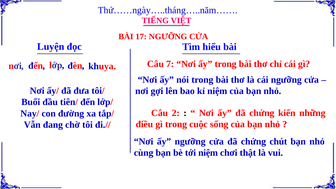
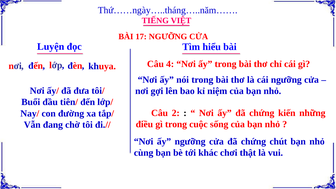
7: 7 -> 4
tới niệm: niệm -> khác
